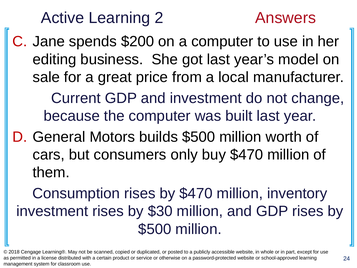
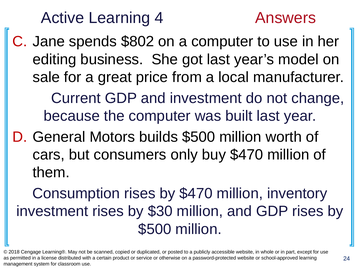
2: 2 -> 4
$200: $200 -> $802
